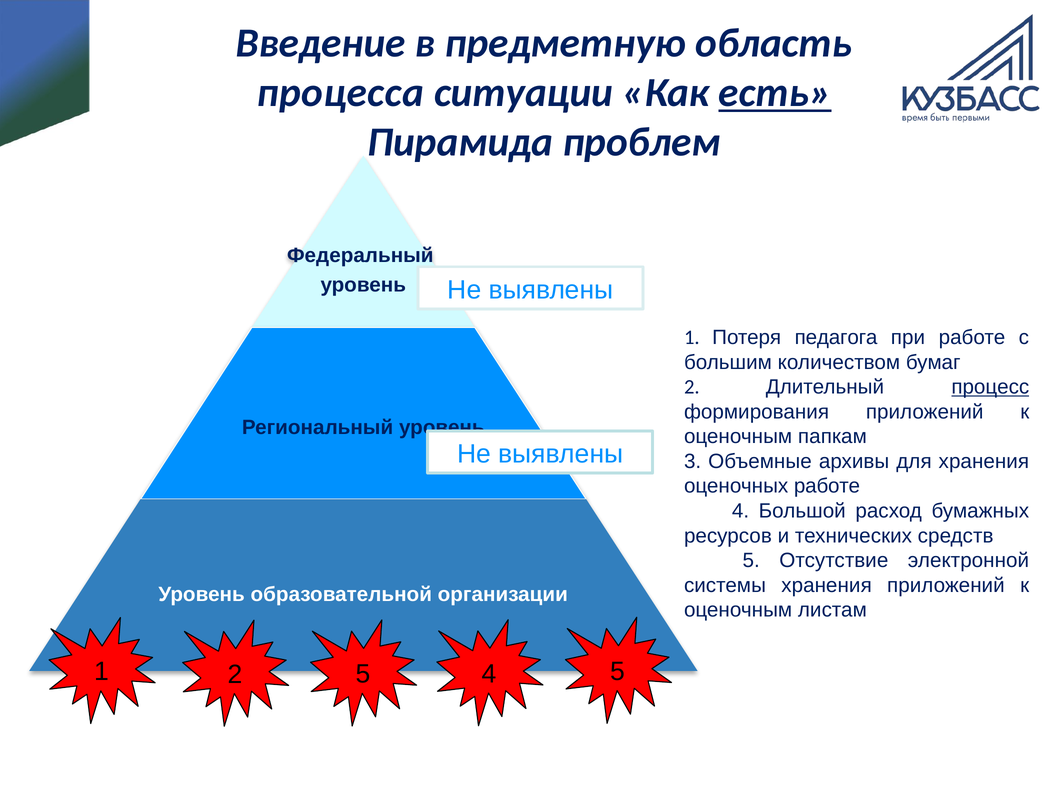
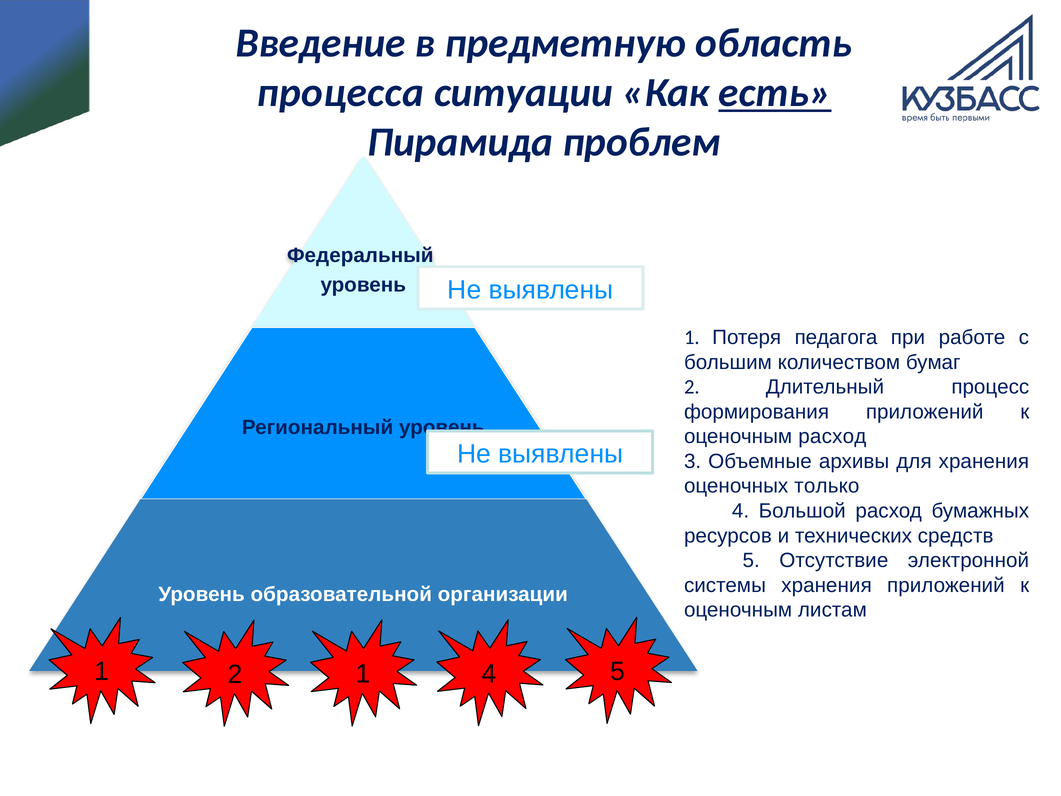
процесс underline: present -> none
оценочным папкам: папкам -> расход
оценочных работе: работе -> только
2 5: 5 -> 1
